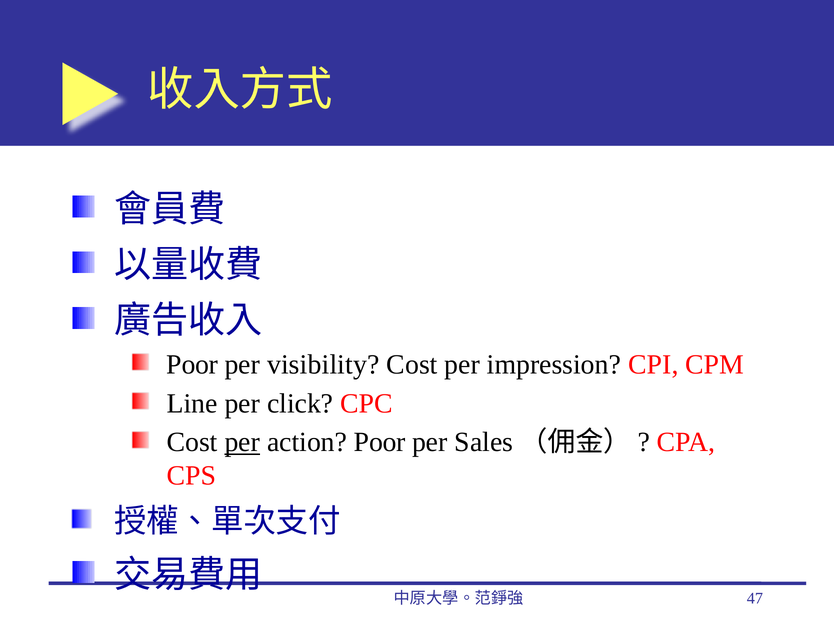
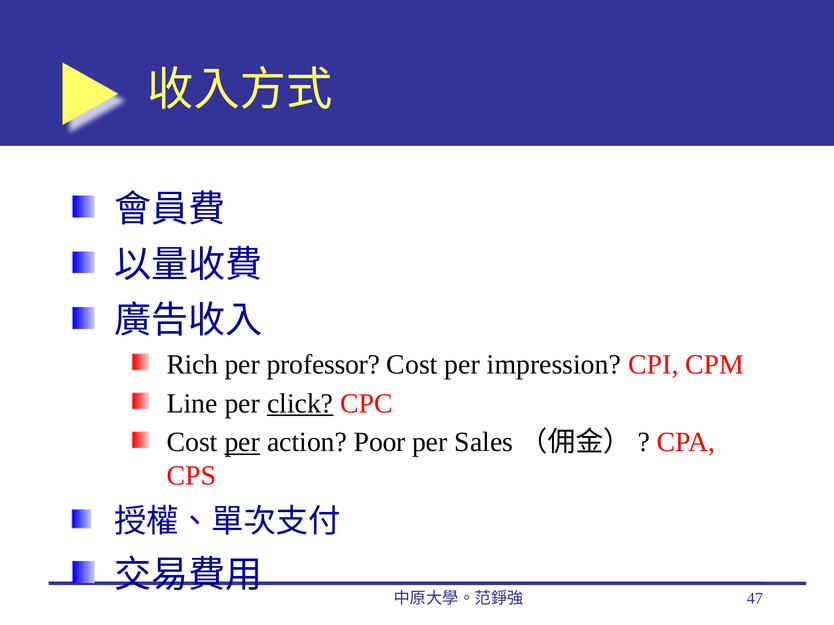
Poor at (192, 365): Poor -> Rich
visibility: visibility -> professor
click underline: none -> present
